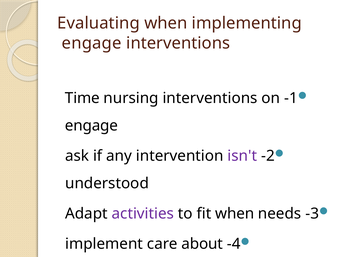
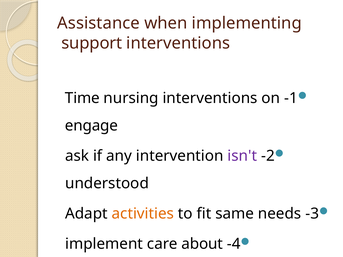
Evaluating: Evaluating -> Assistance
engage at (92, 43): engage -> support
activities colour: purple -> orange
fit when: when -> same
